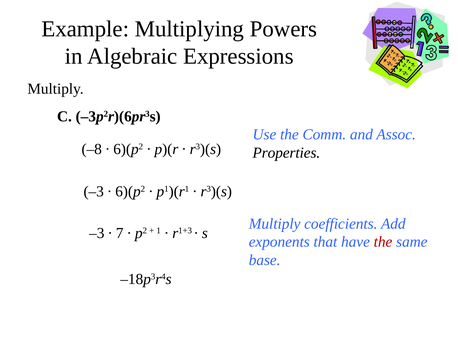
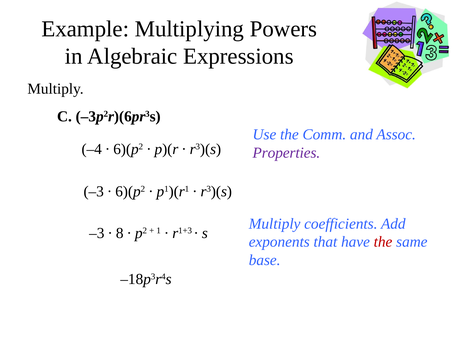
–8: –8 -> –4
Properties colour: black -> purple
7: 7 -> 8
